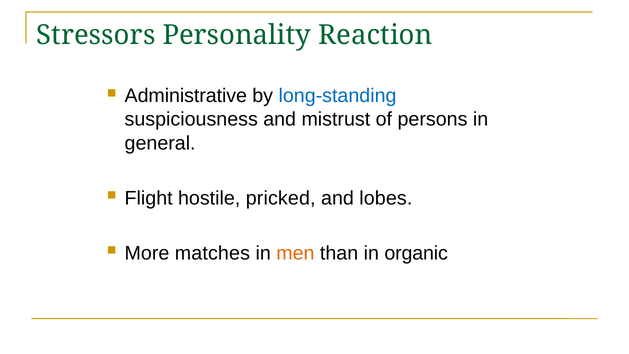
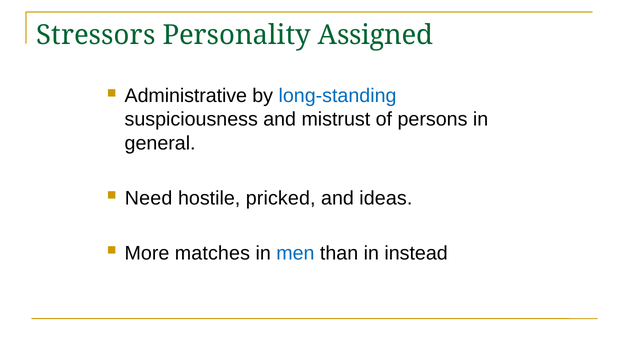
Reaction: Reaction -> Assigned
Flight: Flight -> Need
lobes: lobes -> ideas
men colour: orange -> blue
organic: organic -> instead
